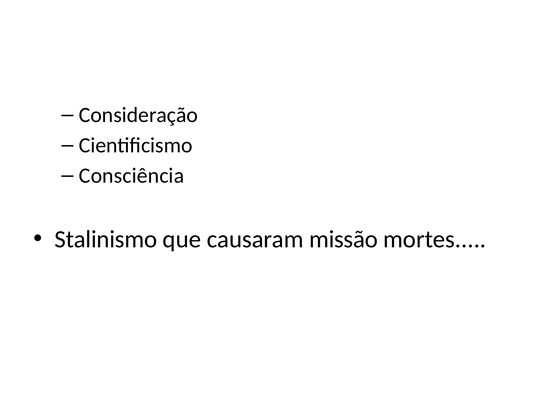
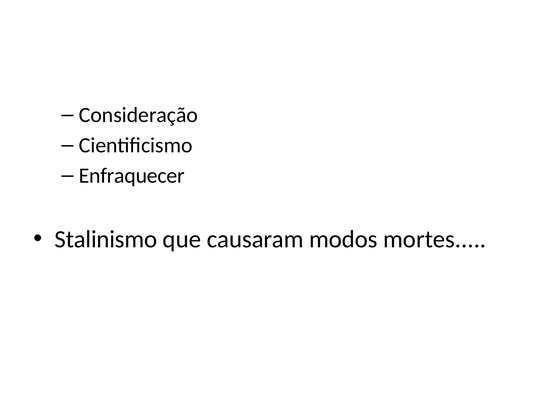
Consciência: Consciência -> Enfraquecer
missão: missão -> modos
